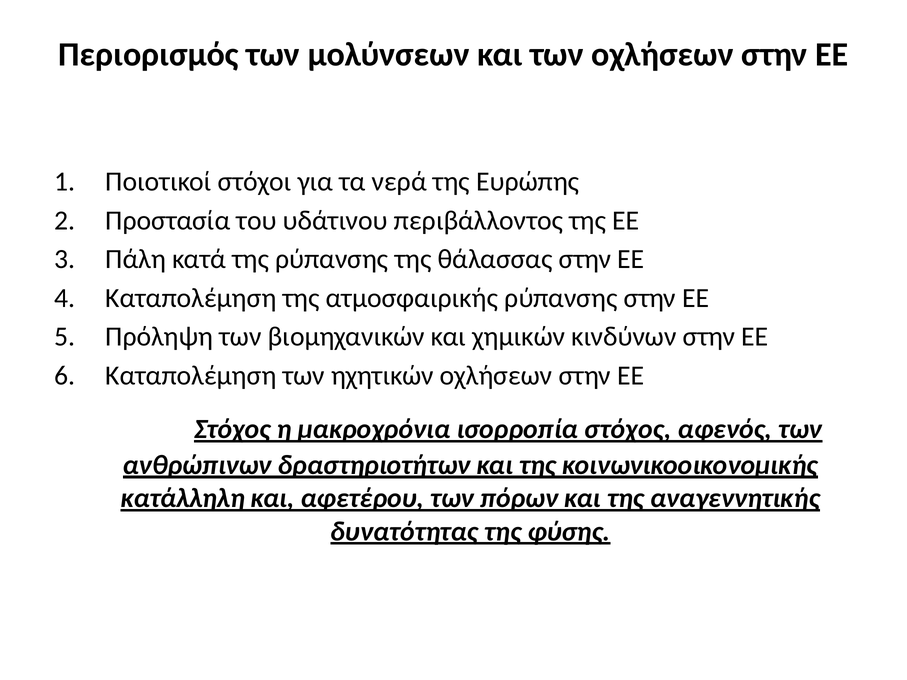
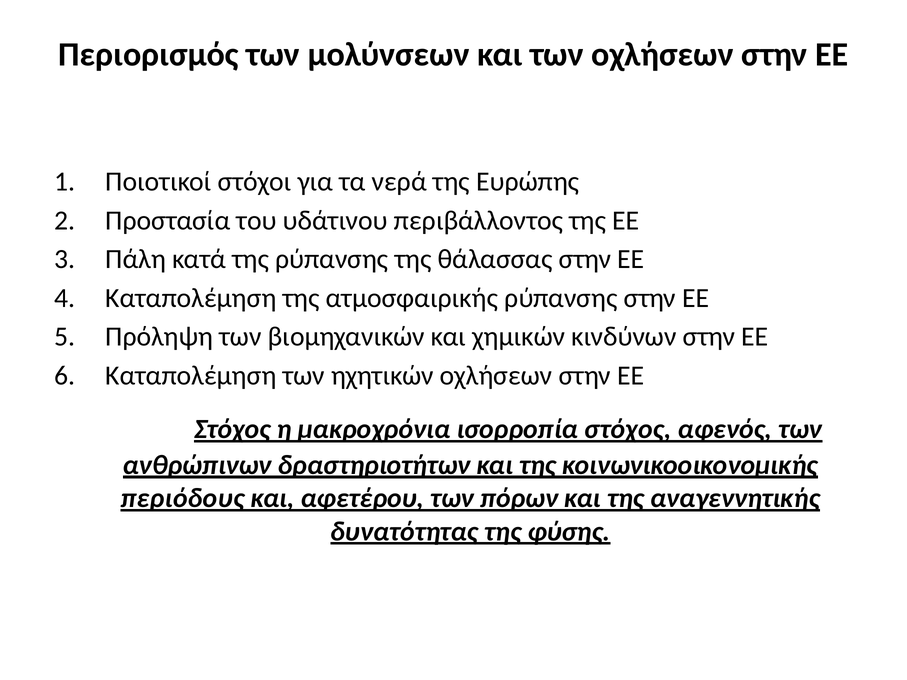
κατάλληλη: κατάλληλη -> περιόδους
